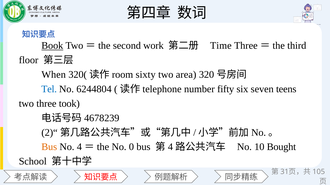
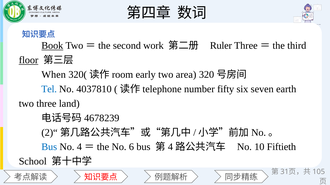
Time: Time -> Ruler
floor underline: none -> present
sixty: sixty -> early
6244804: 6244804 -> 4037810
teens: teens -> earth
took: took -> land
Bus at (49, 147) colour: orange -> blue
0: 0 -> 6
Bought: Bought -> Fiftieth
